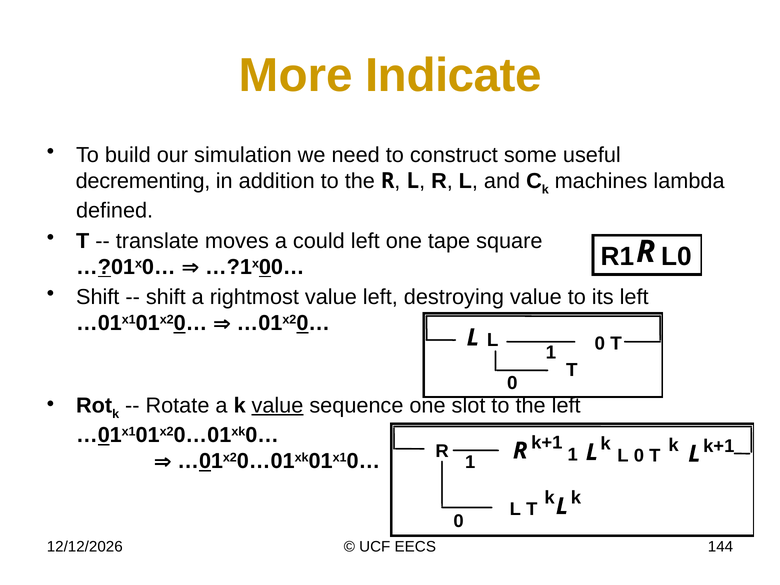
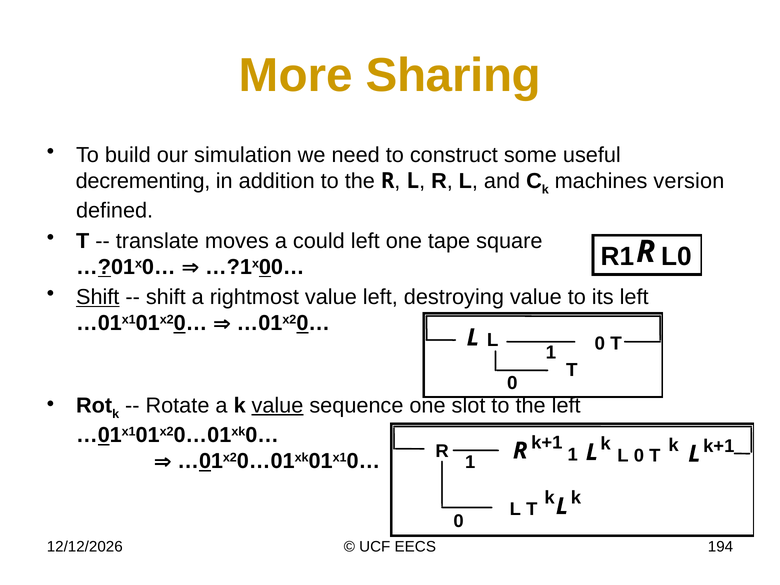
Indicate: Indicate -> Sharing
lambda: lambda -> version
Shift at (98, 297) underline: none -> present
144: 144 -> 194
